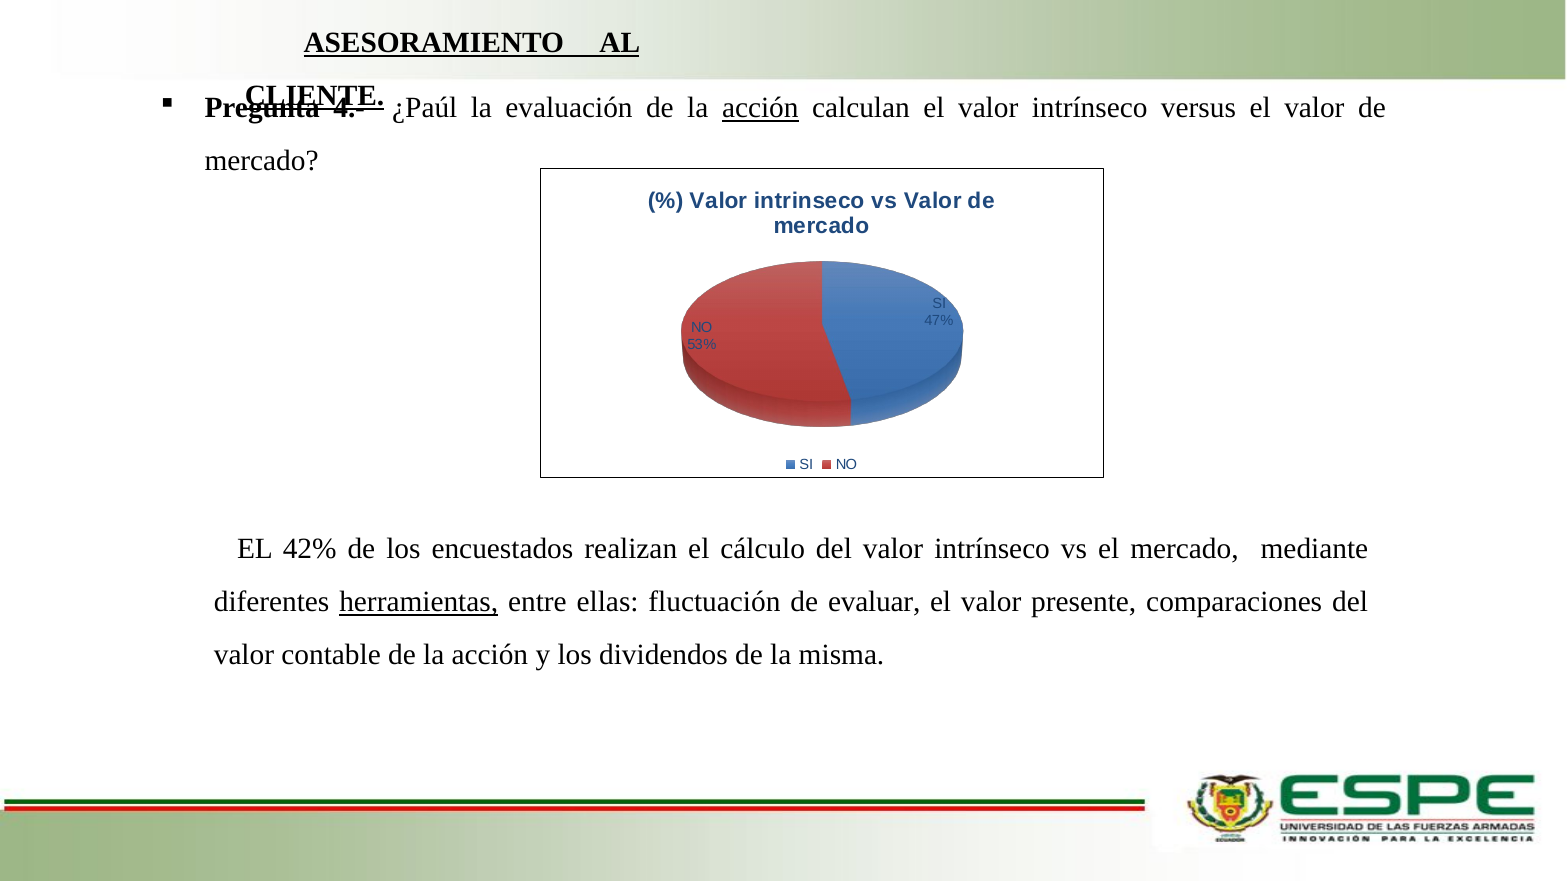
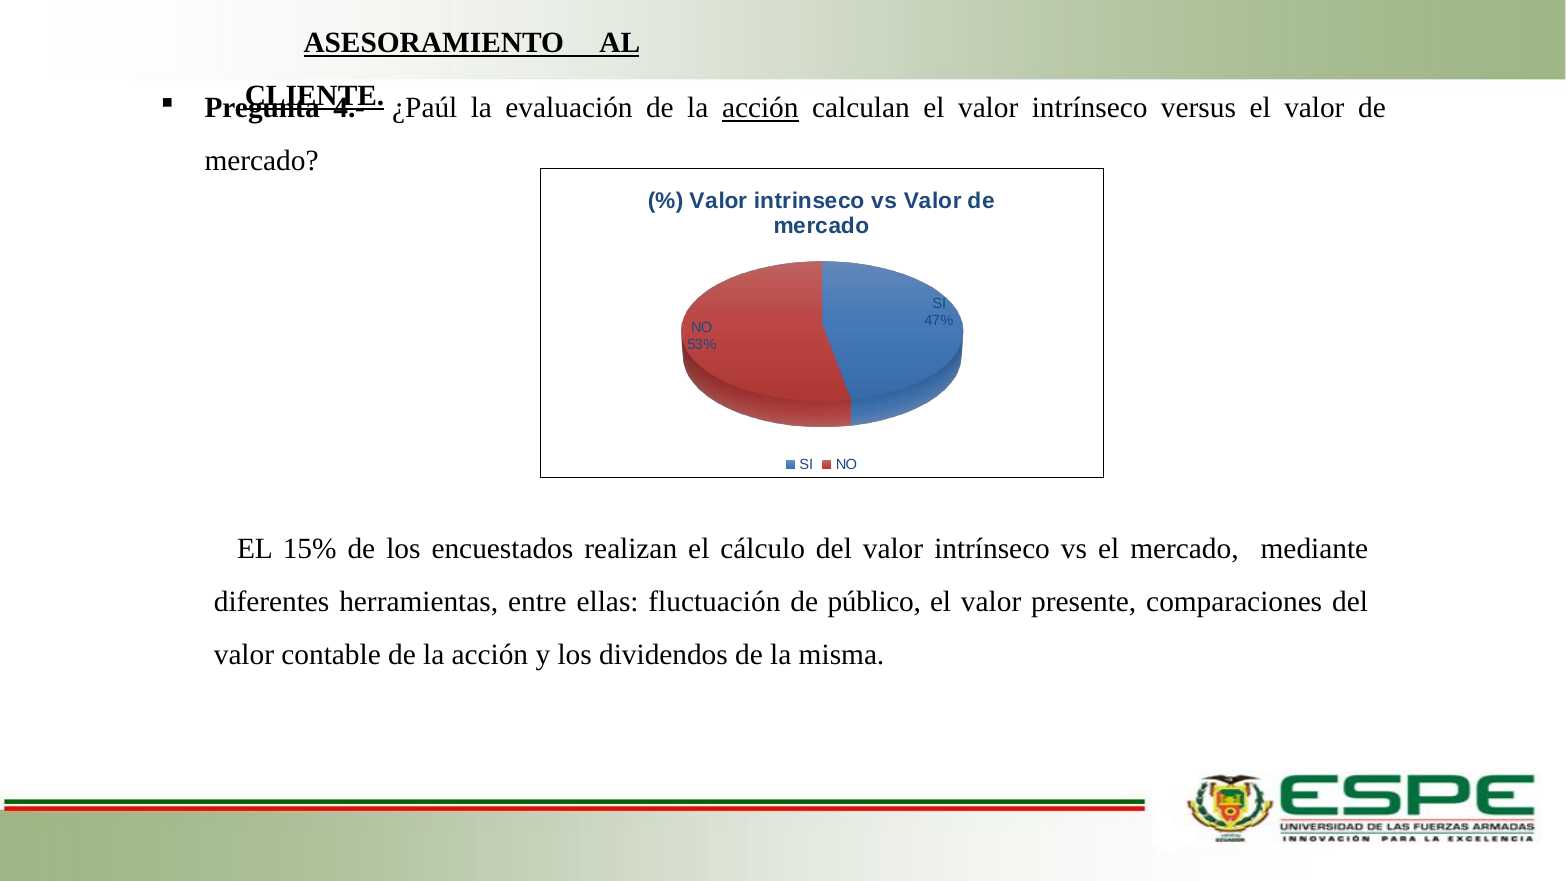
42%: 42% -> 15%
herramientas underline: present -> none
evaluar: evaluar -> público
